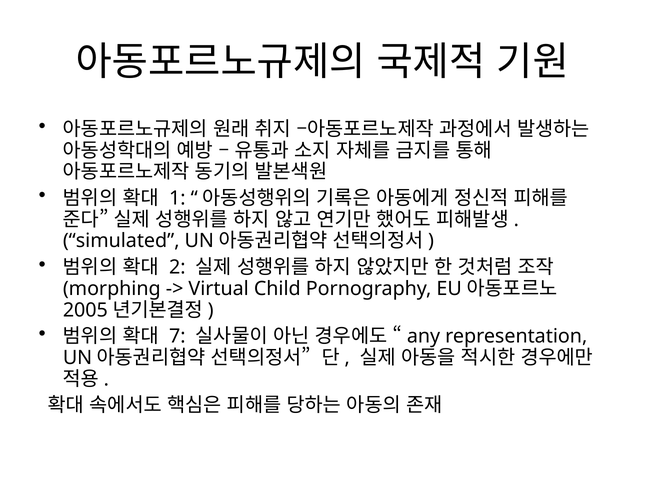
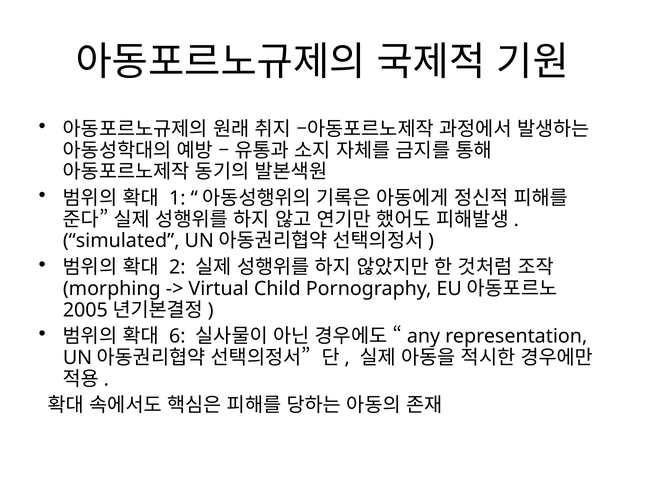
7: 7 -> 6
